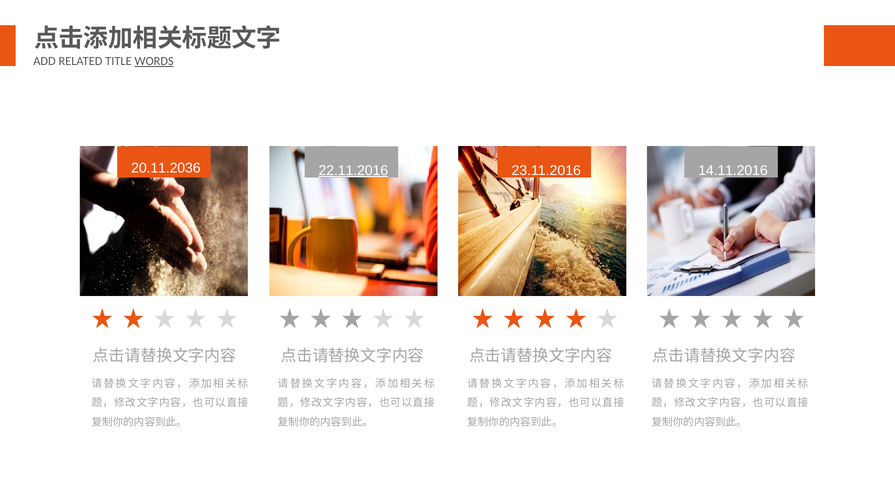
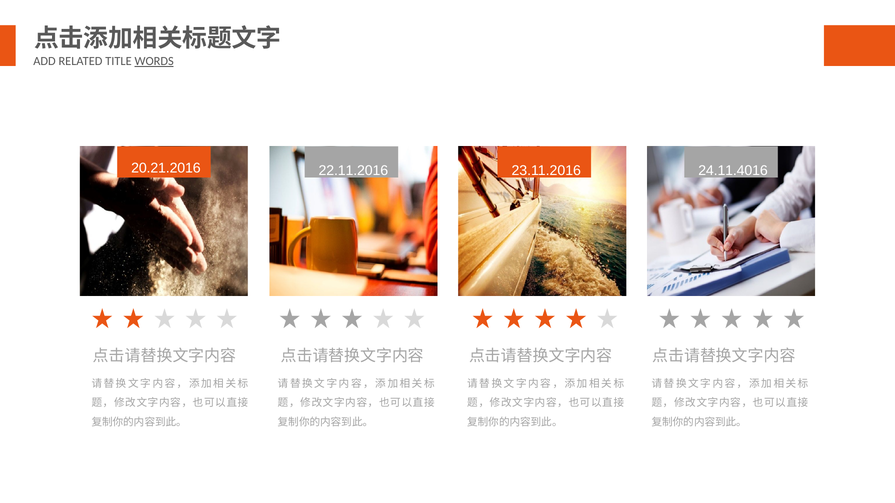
20.11.2036: 20.11.2036 -> 20.21.2016
22.11.2016 underline: present -> none
14.11.2016: 14.11.2016 -> 24.11.4016
